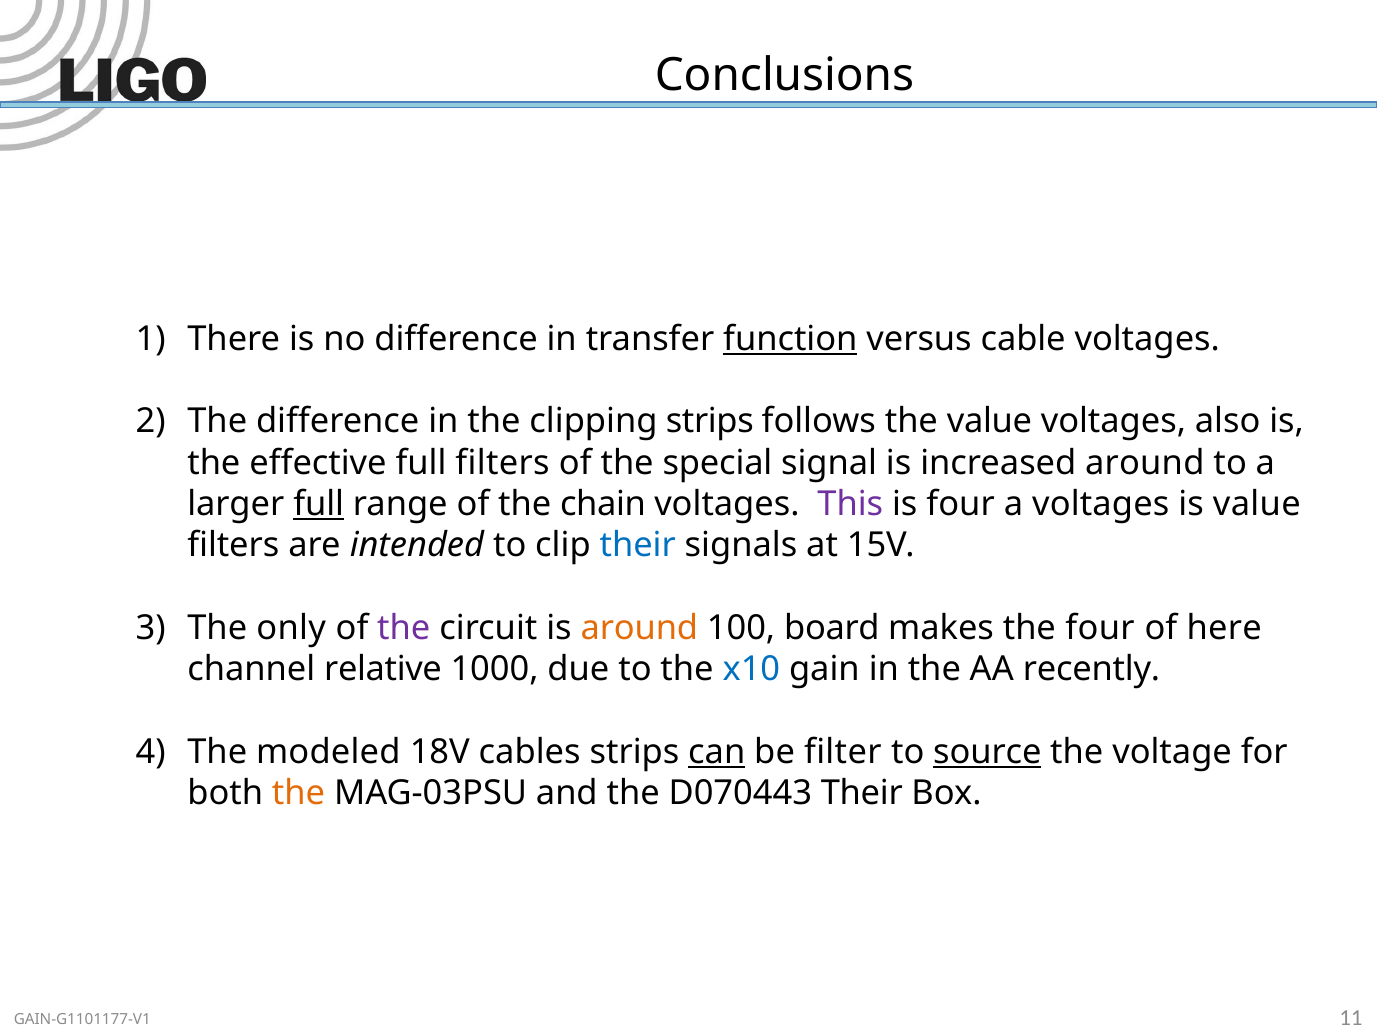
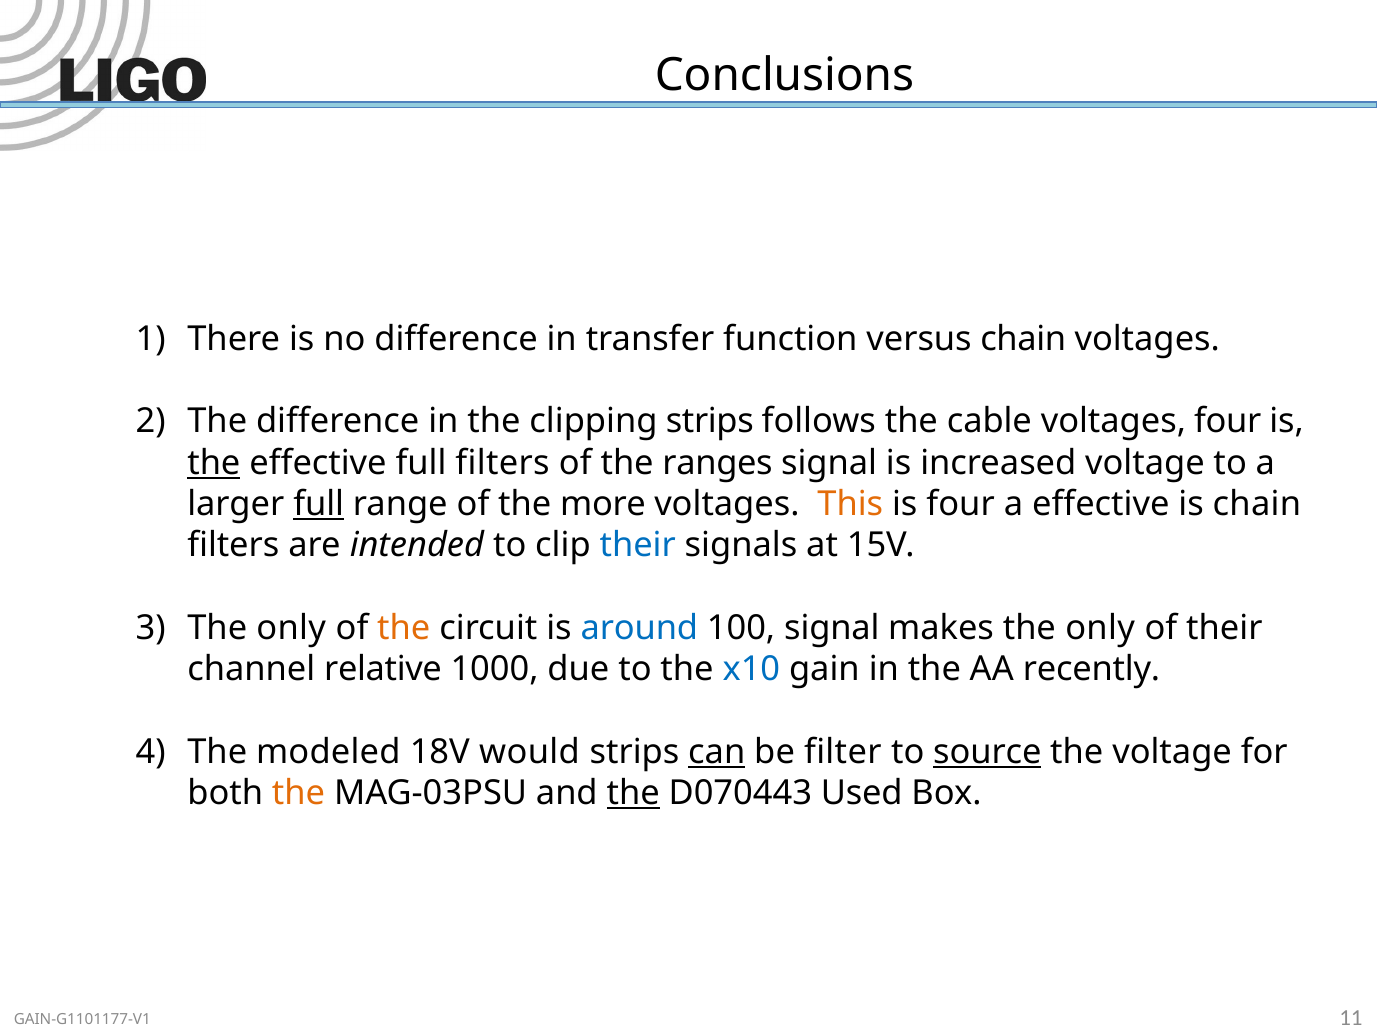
function underline: present -> none
versus cable: cable -> chain
the value: value -> cable
voltages also: also -> four
the at (214, 463) underline: none -> present
special: special -> ranges
increased around: around -> voltage
chain: chain -> more
This colour: purple -> orange
a voltages: voltages -> effective
is value: value -> chain
the at (404, 628) colour: purple -> orange
around at (639, 628) colour: orange -> blue
100 board: board -> signal
makes the four: four -> only
of here: here -> their
cables: cables -> would
the at (633, 794) underline: none -> present
D070443 Their: Their -> Used
